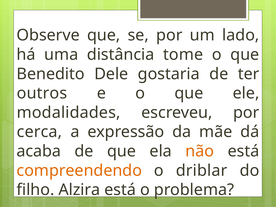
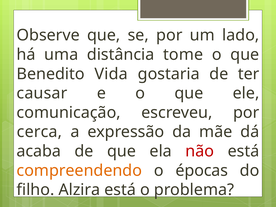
Dele: Dele -> Vida
outros: outros -> causar
modalidades: modalidades -> comunicação
não colour: orange -> red
driblar: driblar -> épocas
